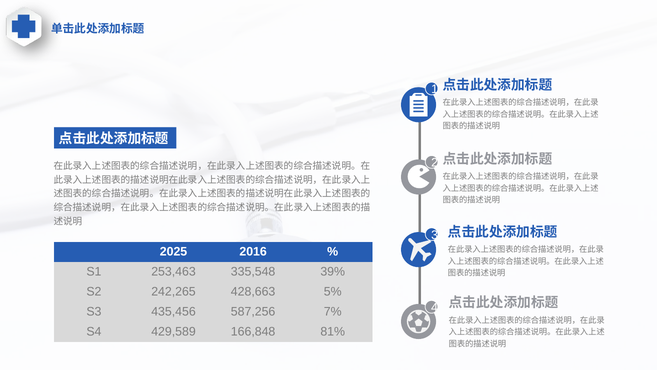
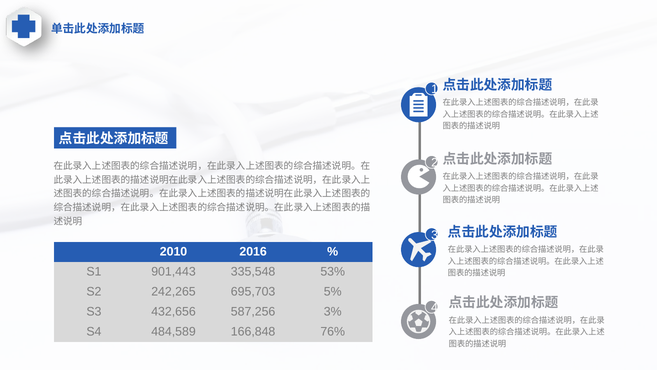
2025: 2025 -> 2010
253,463: 253,463 -> 901,443
39%: 39% -> 53%
428,663: 428,663 -> 695,703
435,456: 435,456 -> 432,656
7%: 7% -> 3%
429,589: 429,589 -> 484,589
81%: 81% -> 76%
